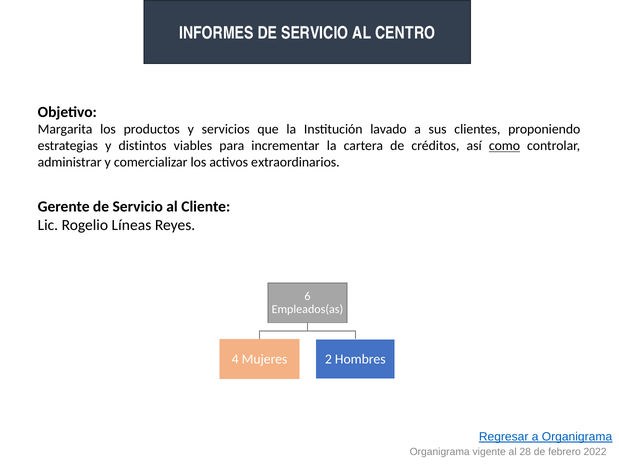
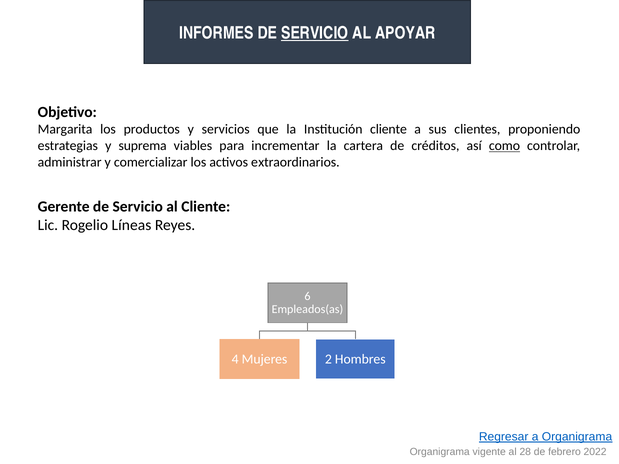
SERVICIO at (315, 33) underline: none -> present
CENTRO: CENTRO -> APOYAR
Institución lavado: lavado -> cliente
distintos: distintos -> suprema
